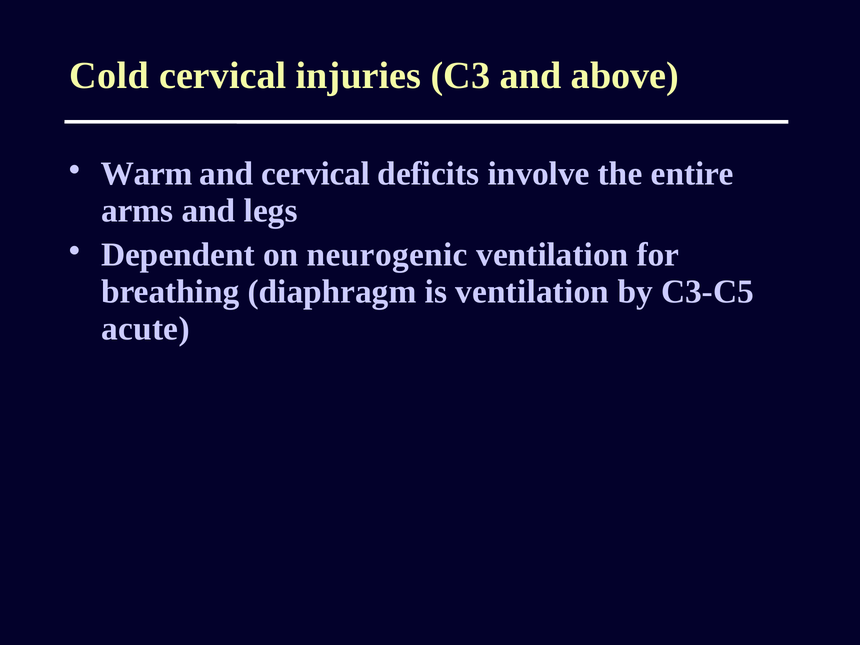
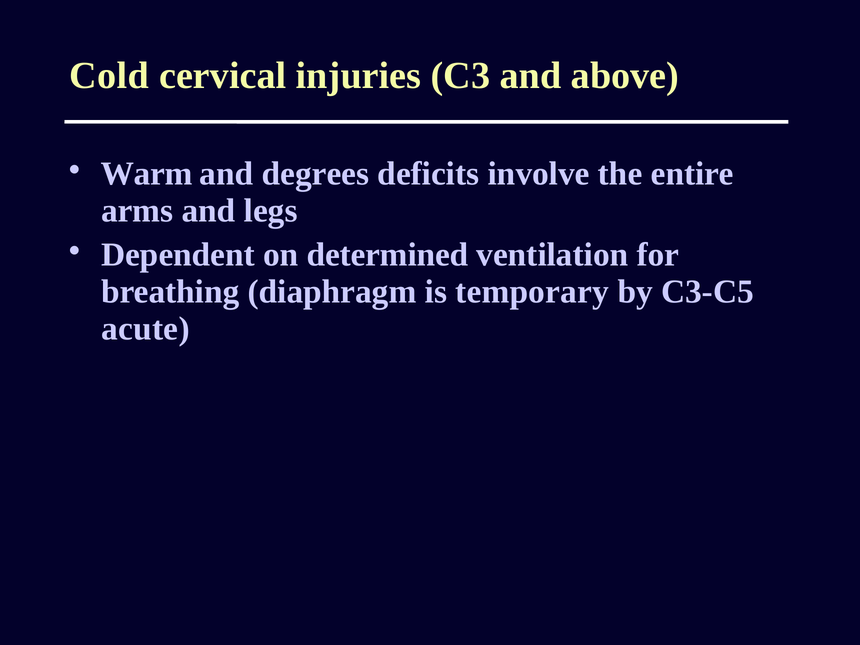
and cervical: cervical -> degrees
neurogenic: neurogenic -> determined
is ventilation: ventilation -> temporary
